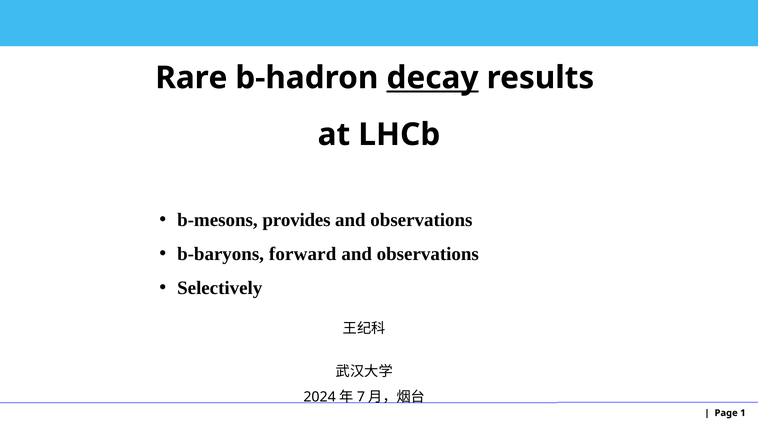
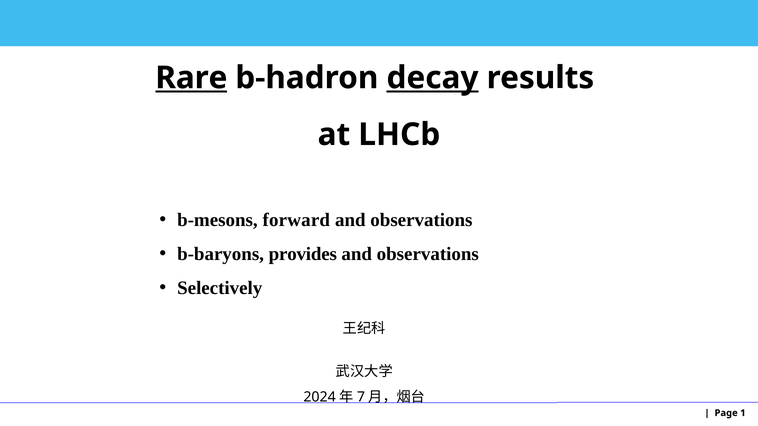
Rare underline: none -> present
provides: provides -> forward
forward: forward -> provides
